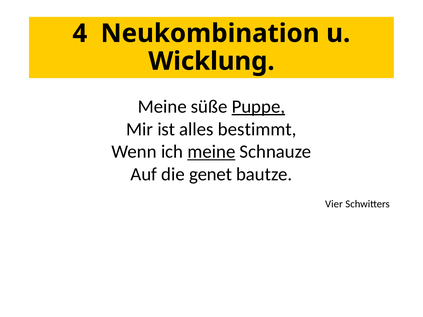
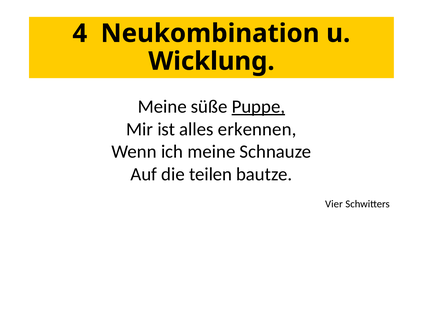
bestimmt: bestimmt -> erkennen
meine at (211, 152) underline: present -> none
genet: genet -> teilen
